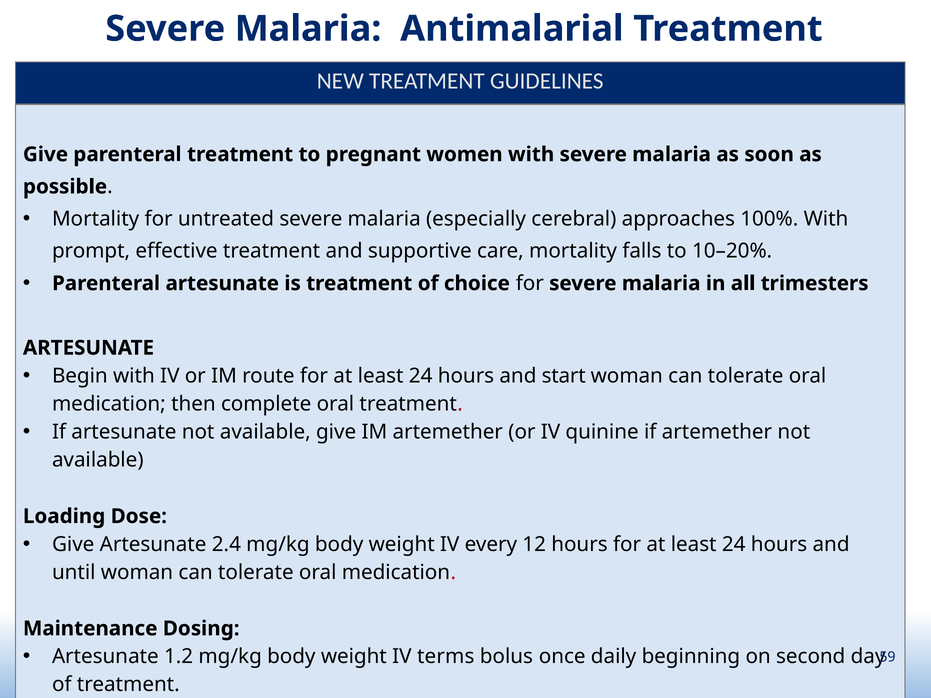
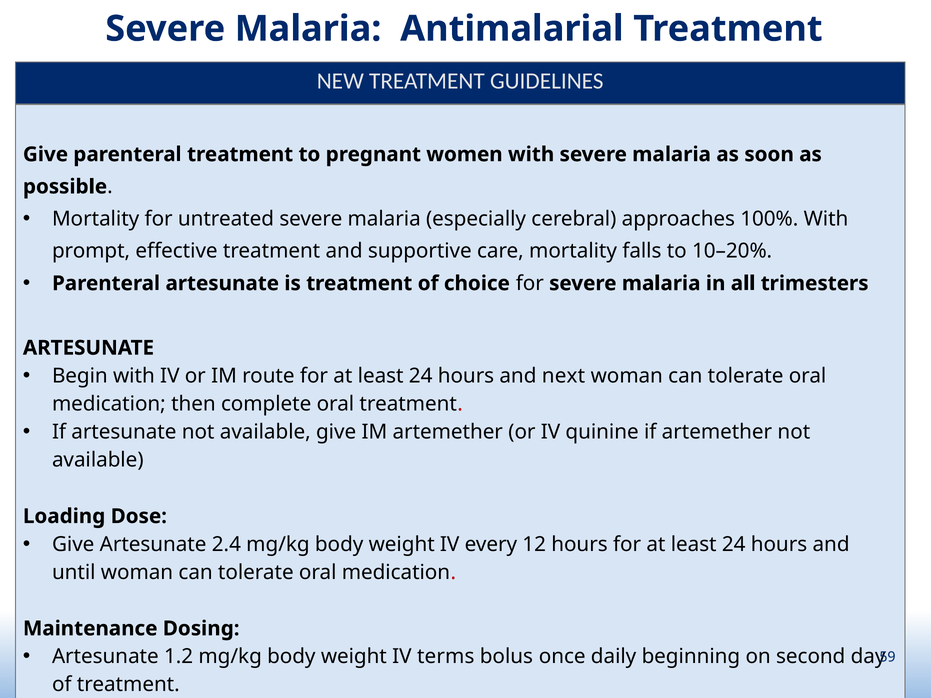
start: start -> next
